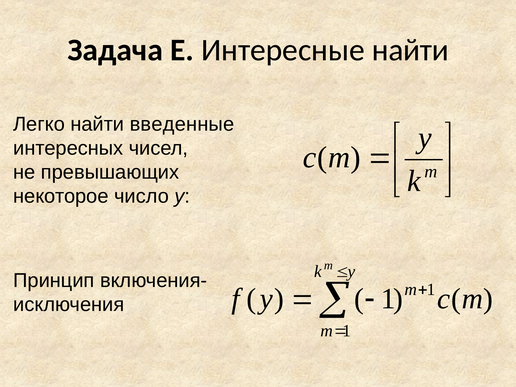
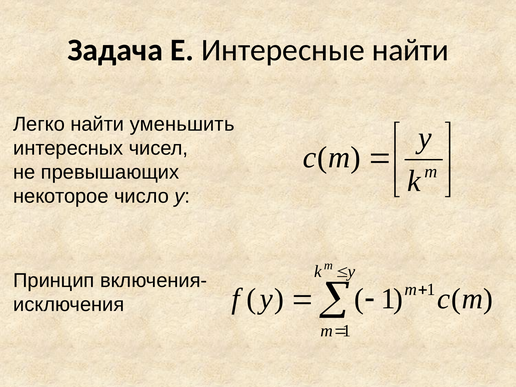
введенные: введенные -> уменьшить
